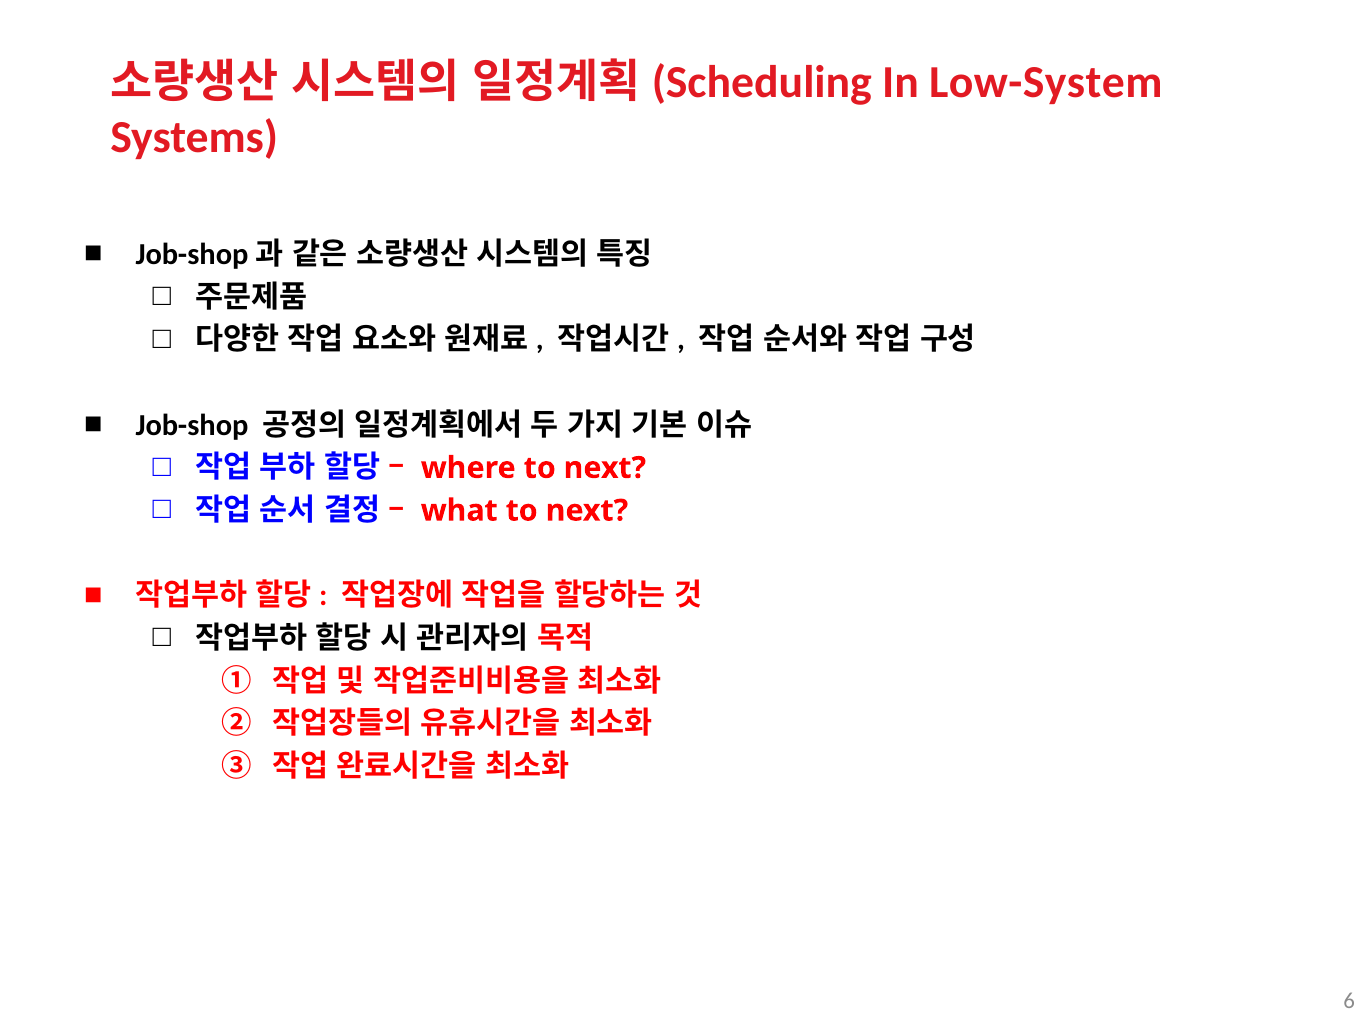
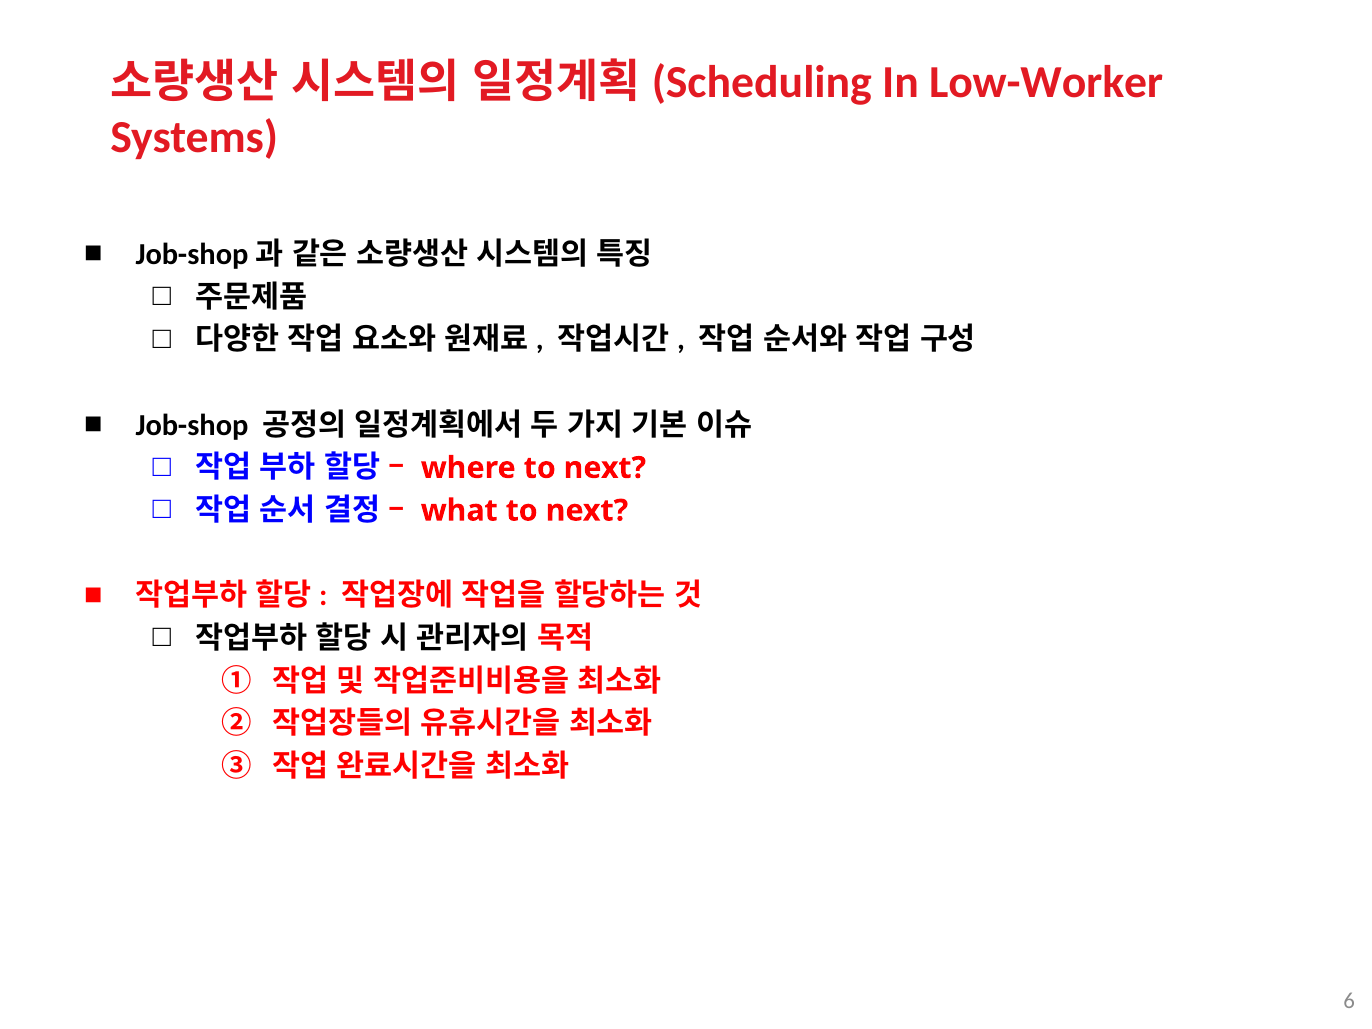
Low-System: Low-System -> Low-Worker
